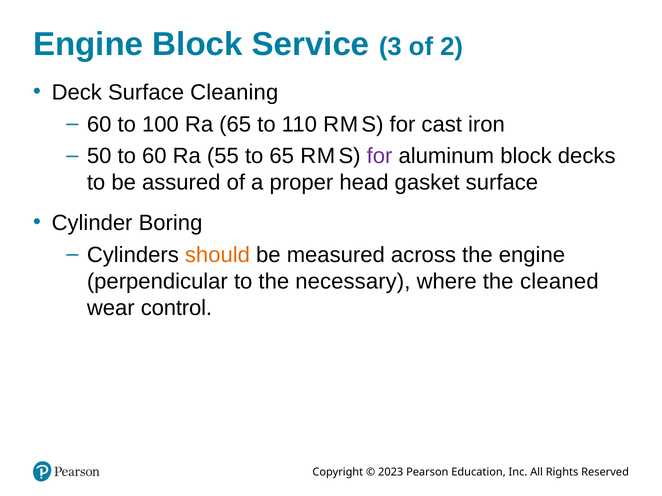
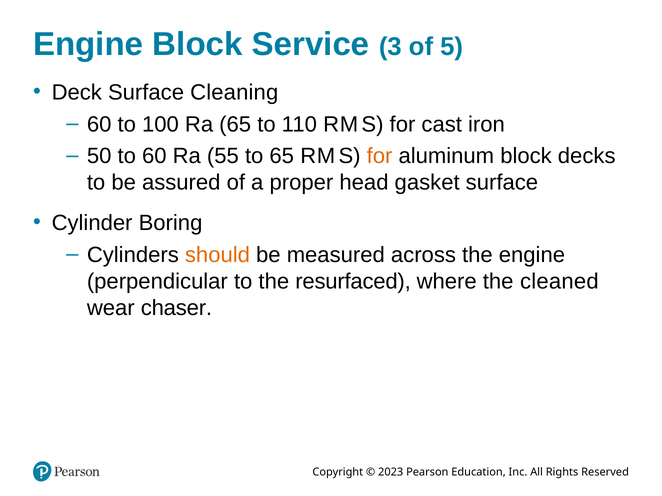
2: 2 -> 5
for at (380, 156) colour: purple -> orange
necessary: necessary -> resurfaced
control: control -> chaser
